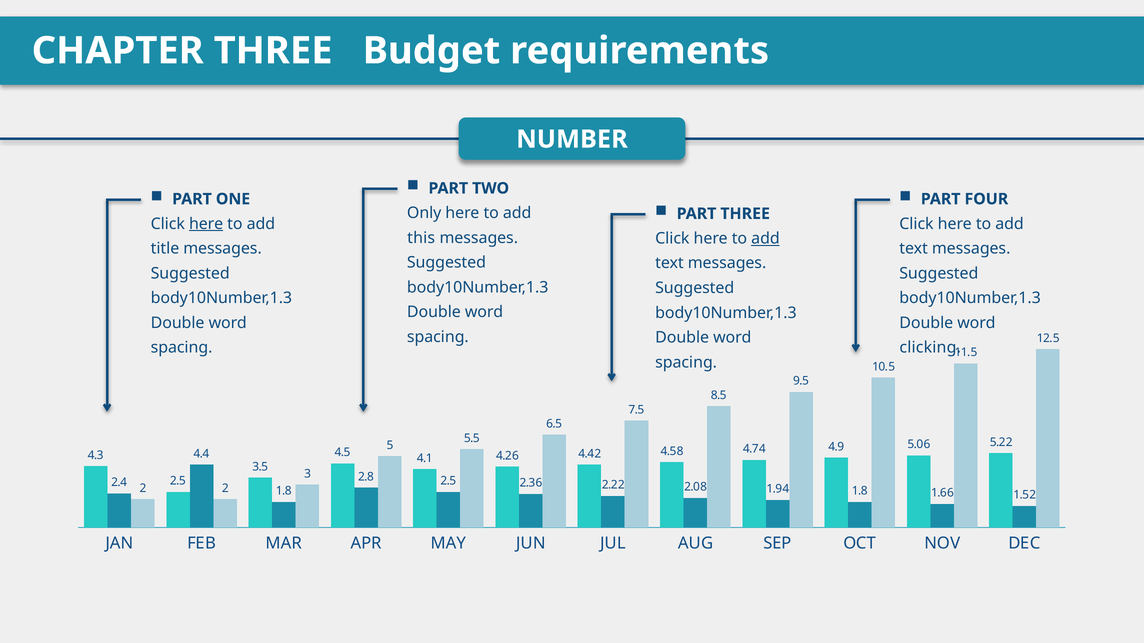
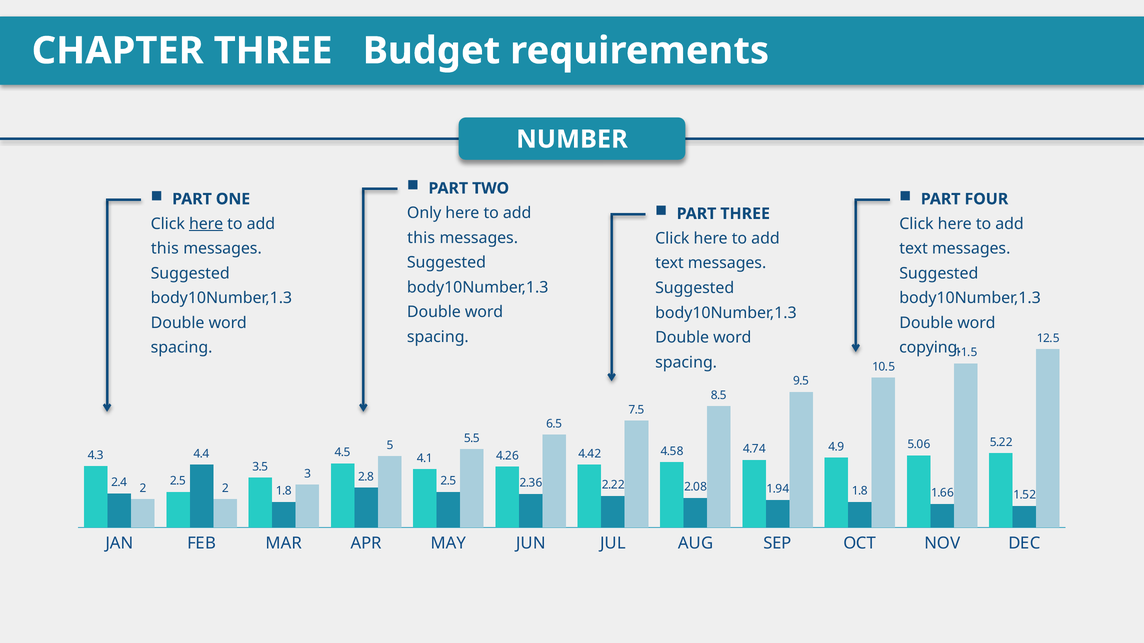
add at (765, 239) underline: present -> none
title at (165, 249): title -> this
clicking: clicking -> copying
